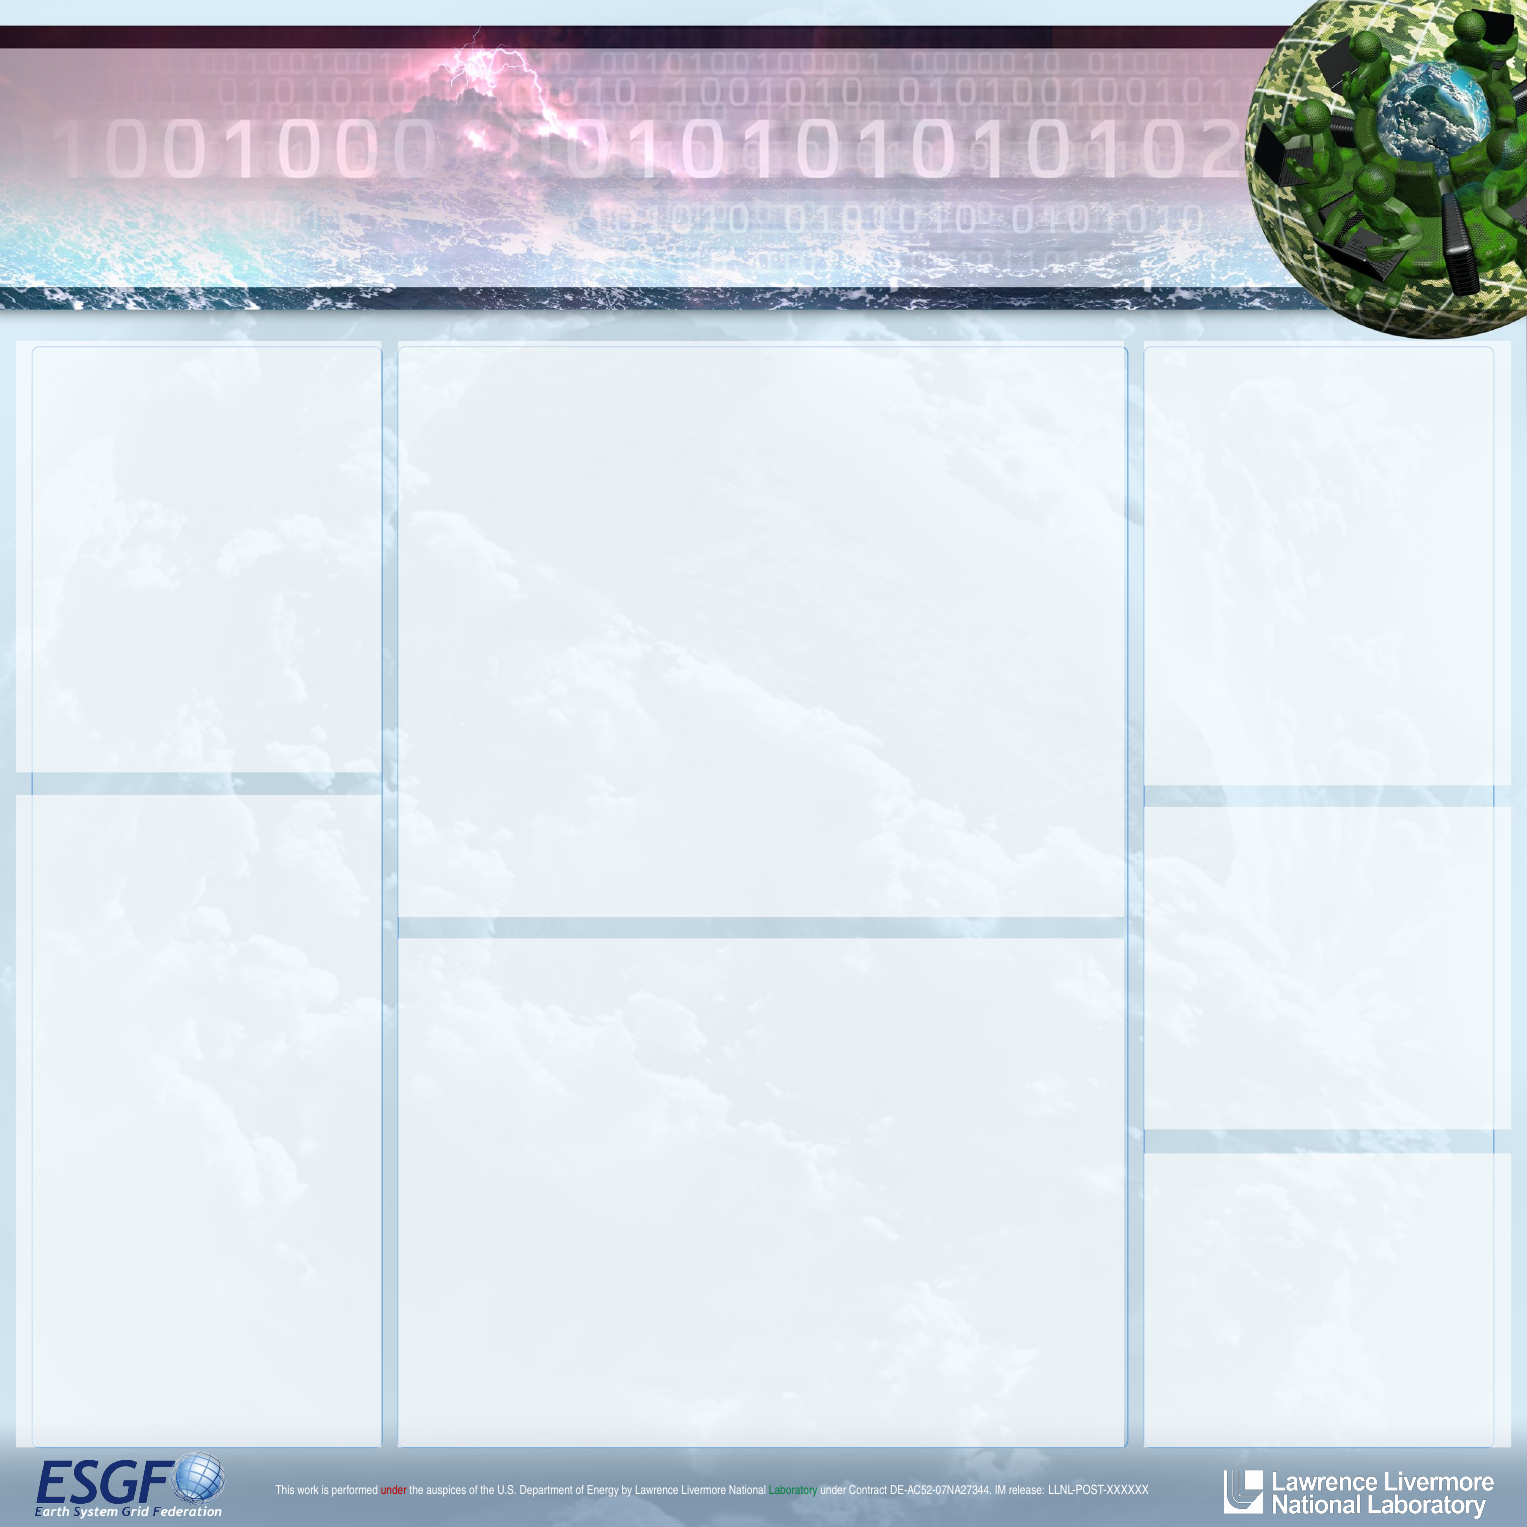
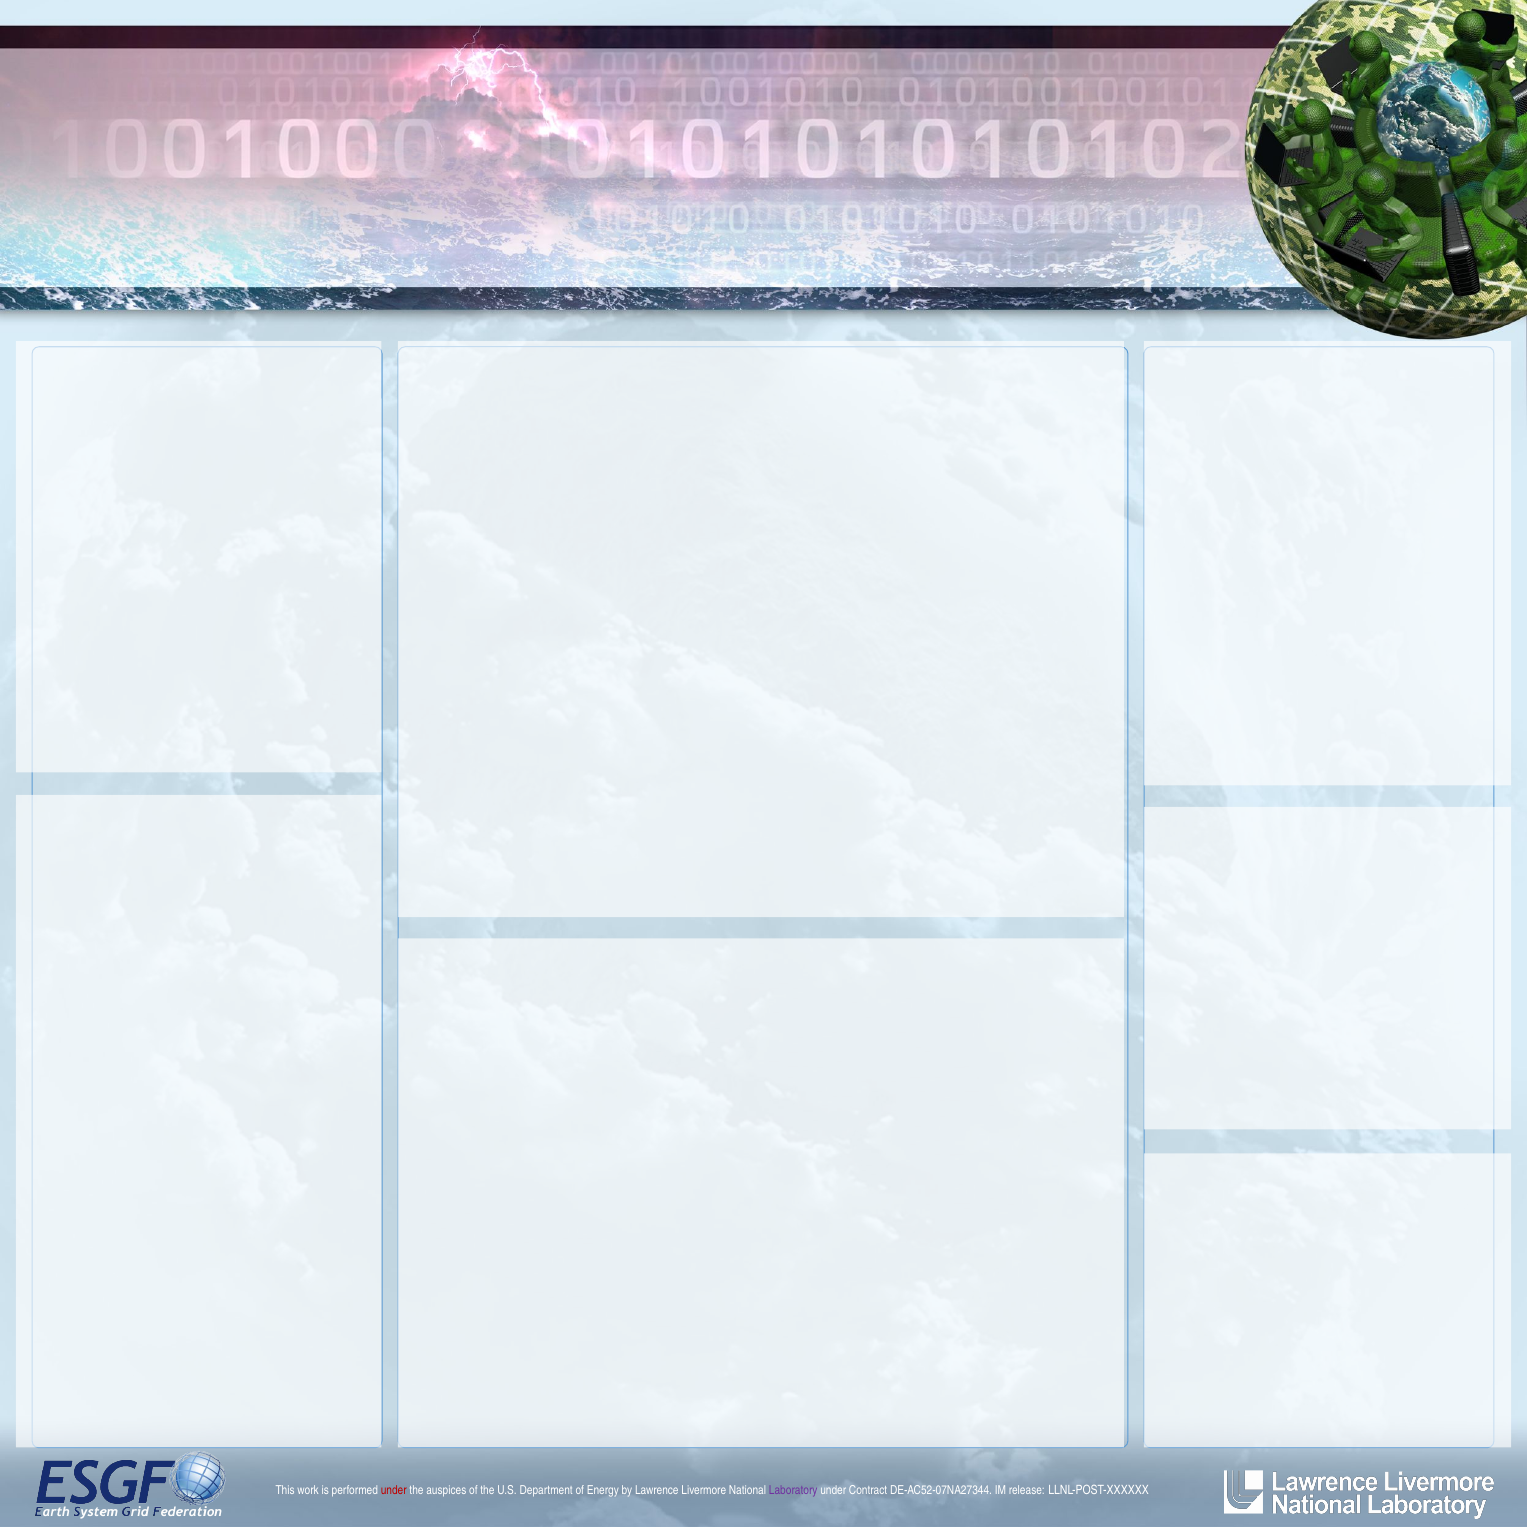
Laboratory colour: green -> purple
